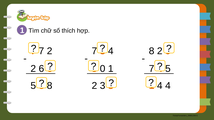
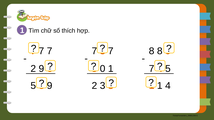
2 at (50, 51): 2 -> 7
4 at (111, 51): 4 -> 7
8 2: 2 -> 8
2 6: 6 -> 9
8 at (50, 86): 8 -> 9
4 at (160, 86): 4 -> 1
